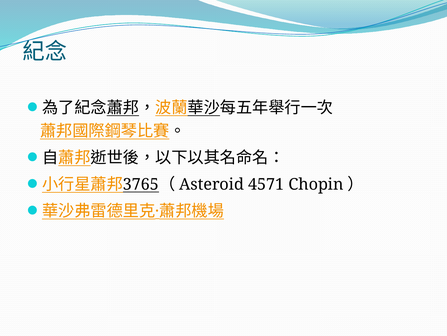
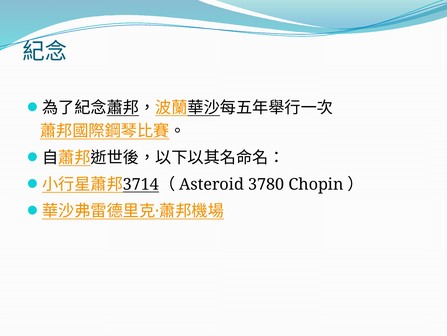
3765: 3765 -> 3714
4571: 4571 -> 3780
